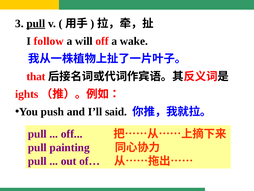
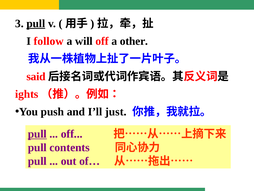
wake: wake -> other
that: that -> said
said: said -> just
pull at (37, 134) underline: none -> present
painting: painting -> contents
